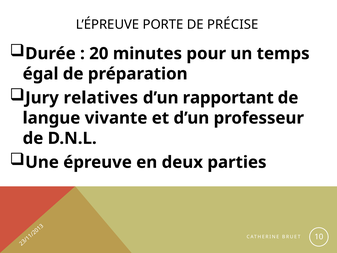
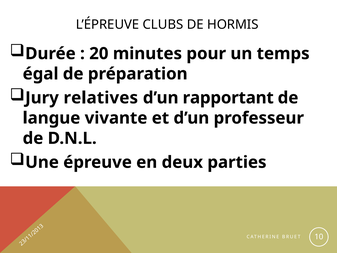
PORTE: PORTE -> CLUBS
PRÉCISE: PRÉCISE -> HORMIS
